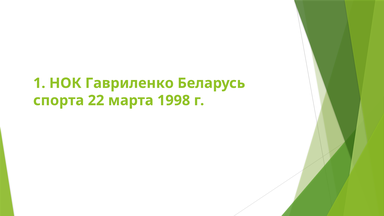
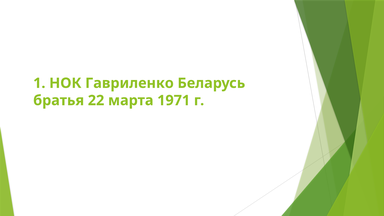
спорта: спорта -> братья
1998: 1998 -> 1971
